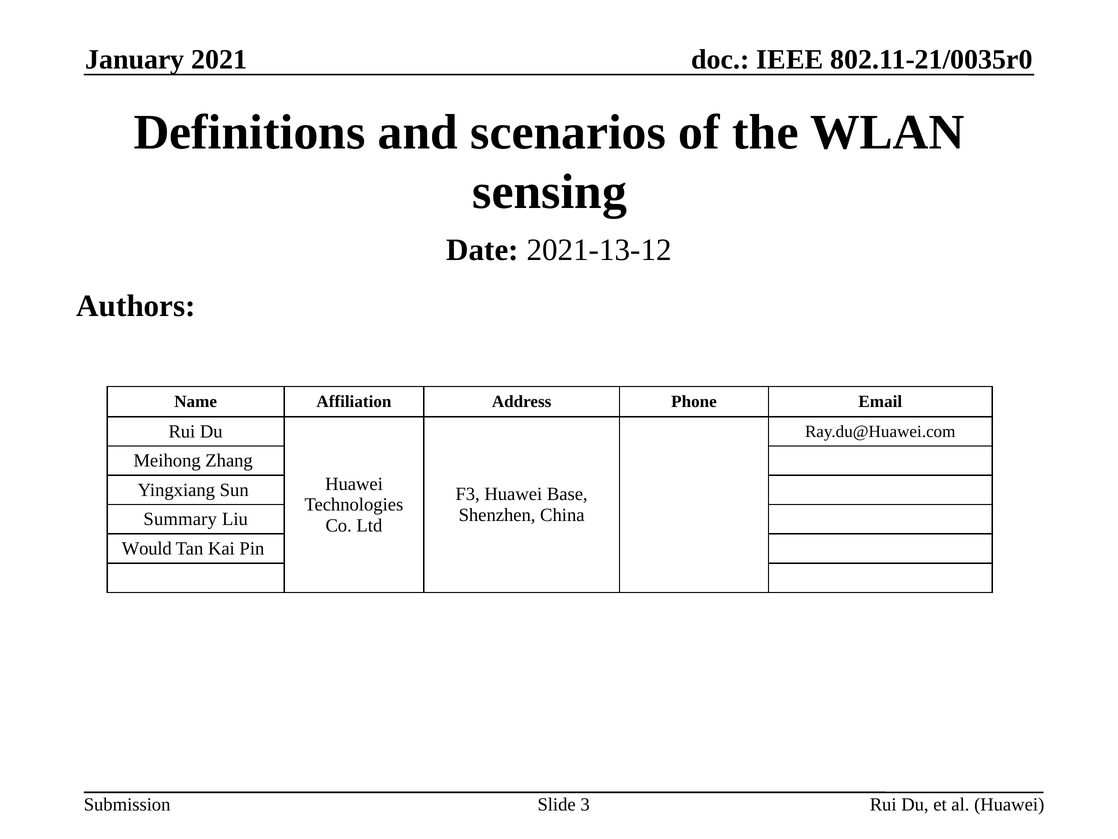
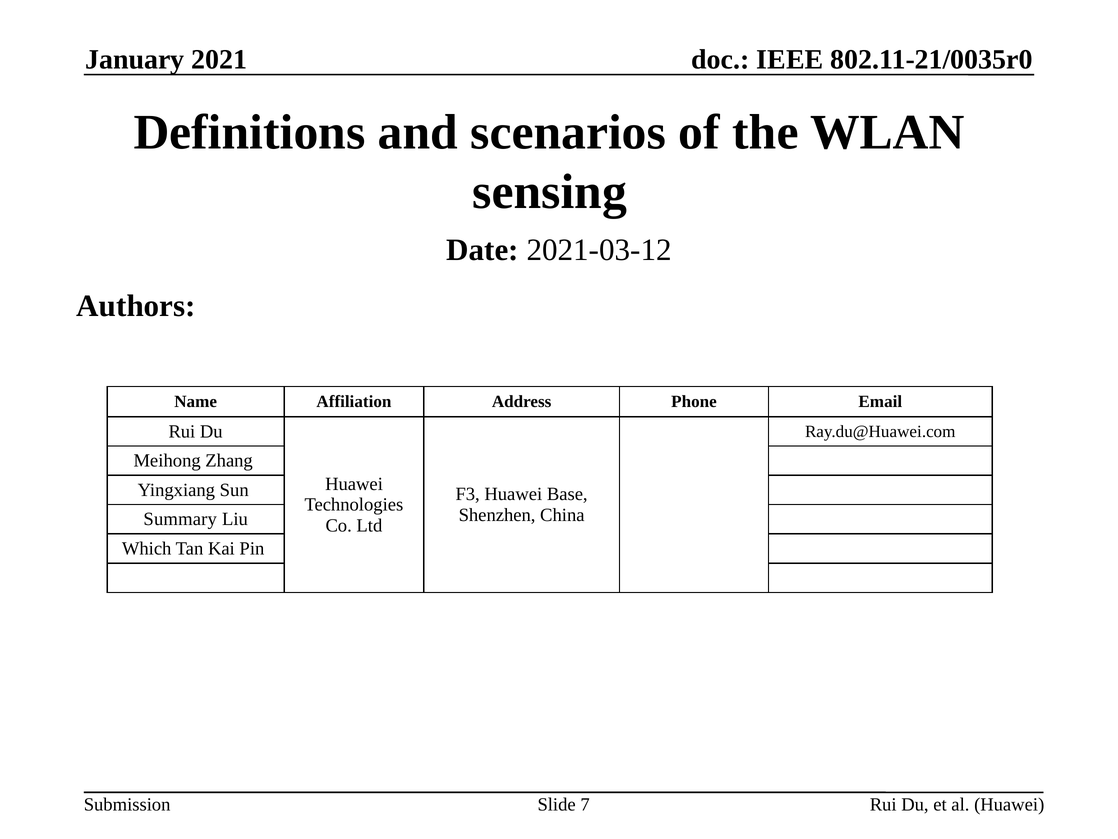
2021-13-12: 2021-13-12 -> 2021-03-12
Would: Would -> Which
3: 3 -> 7
